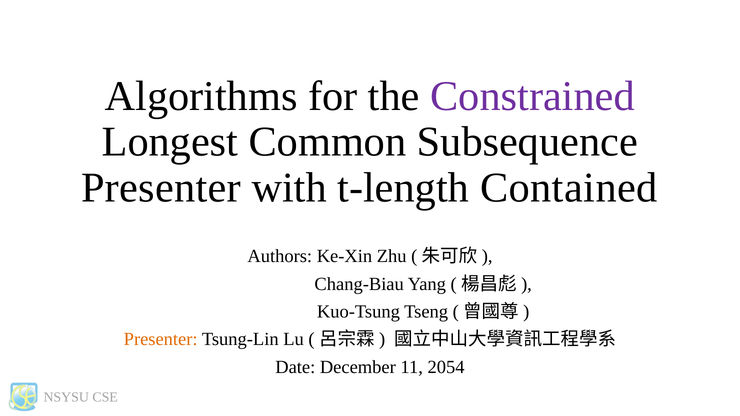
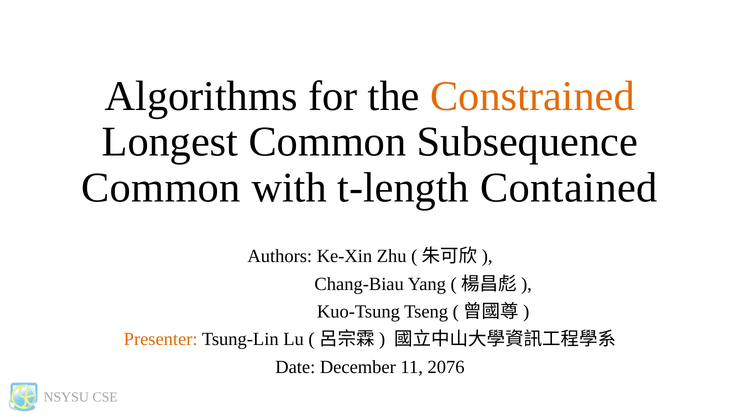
Constrained colour: purple -> orange
Presenter at (161, 188): Presenter -> Common
2054: 2054 -> 2076
